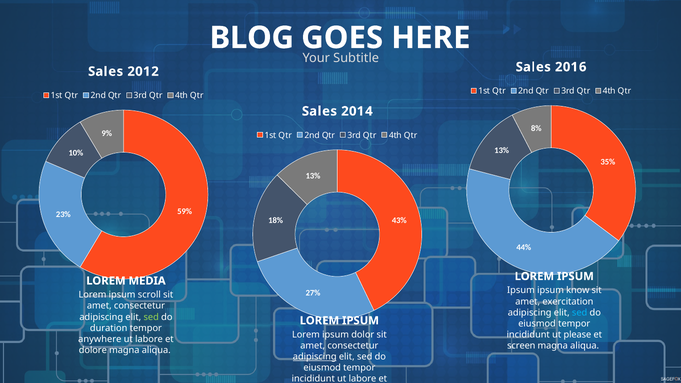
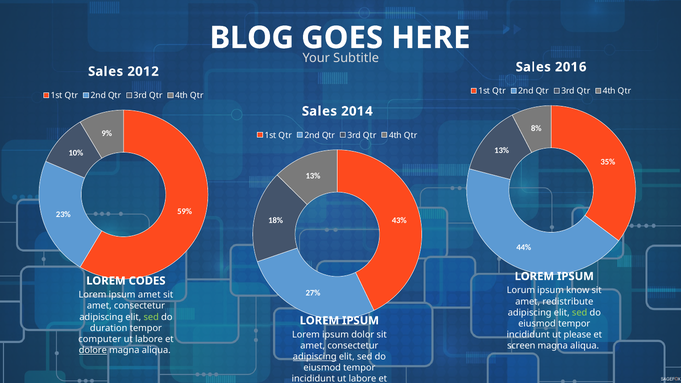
MEDIA: MEDIA -> CODES
Ipsum at (521, 290): Ipsum -> Lorum
ipsum scroll: scroll -> amet
exercitation: exercitation -> redistribute
sed at (580, 313) colour: light blue -> light green
anywhere: anywhere -> computer
dolore at (93, 350) underline: none -> present
